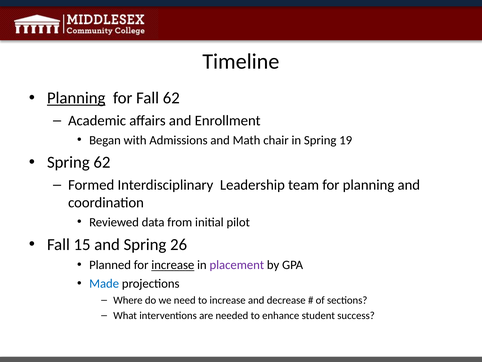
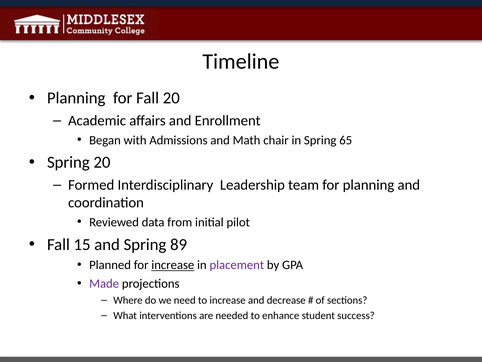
Planning at (76, 98) underline: present -> none
Fall 62: 62 -> 20
19: 19 -> 65
Spring 62: 62 -> 20
26: 26 -> 89
Made colour: blue -> purple
